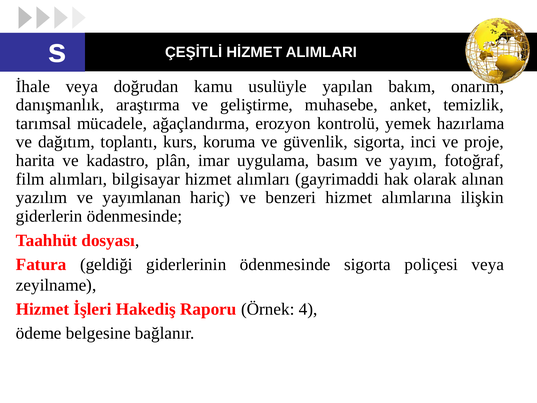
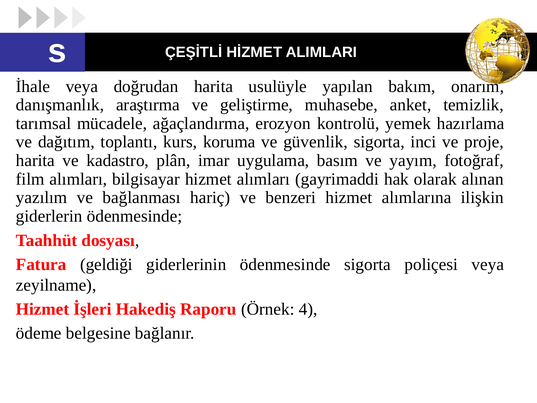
doğrudan kamu: kamu -> harita
yayımlanan: yayımlanan -> bağlanması
